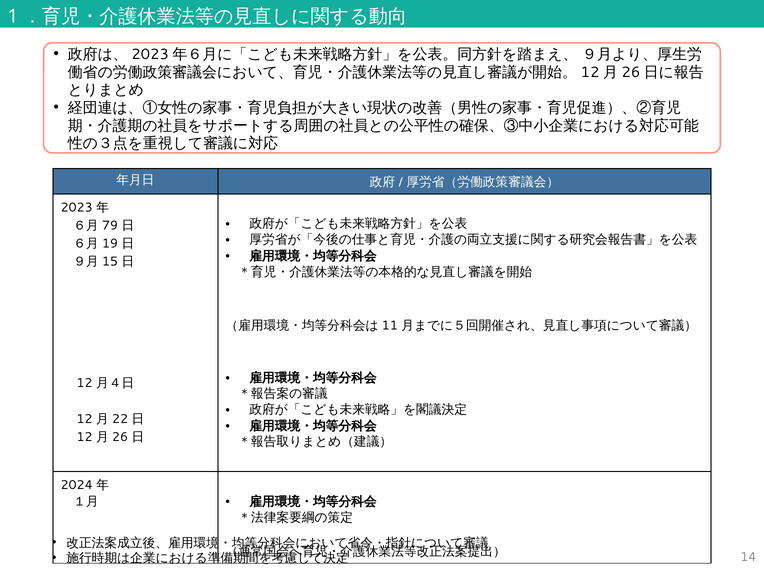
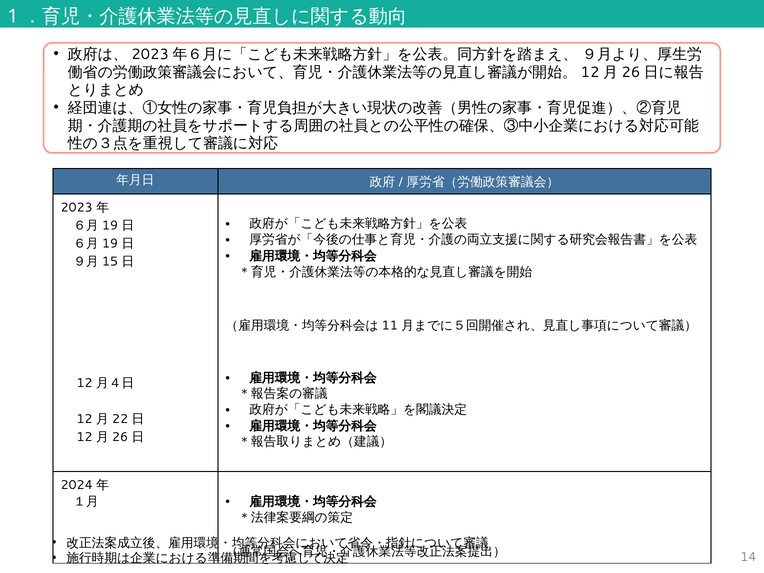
79 at (110, 225): 79 -> 19
